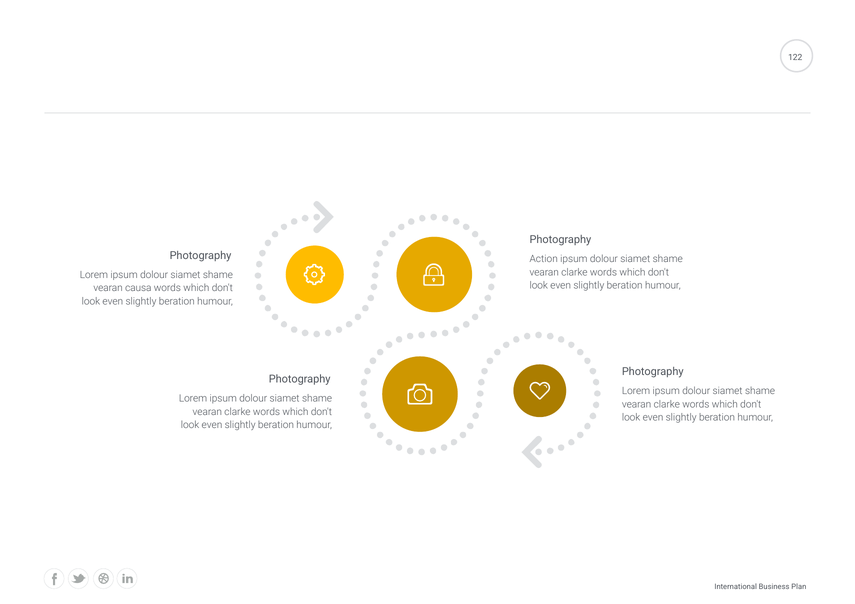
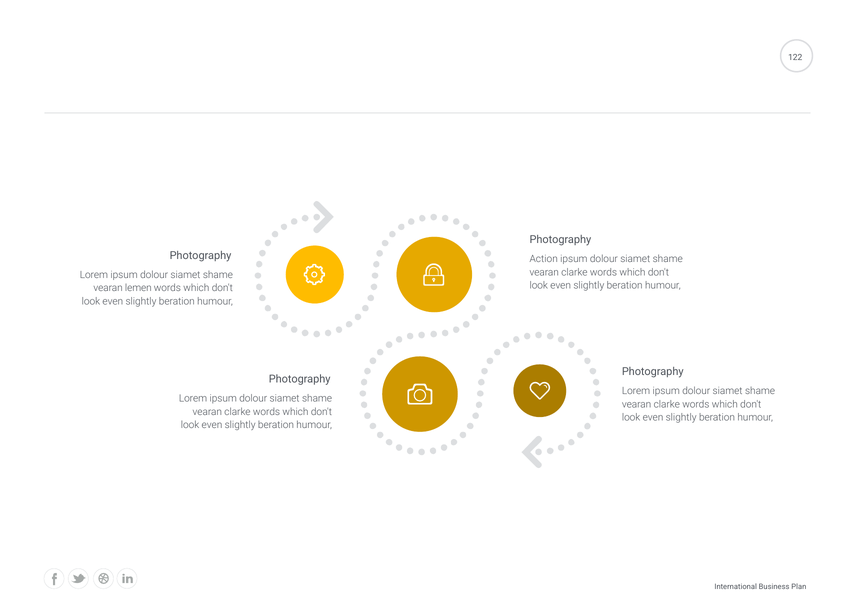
causa: causa -> lemen
